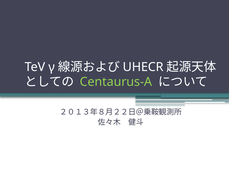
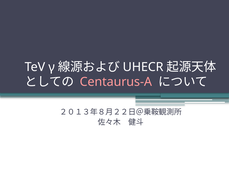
Centaurus-A colour: light green -> pink
